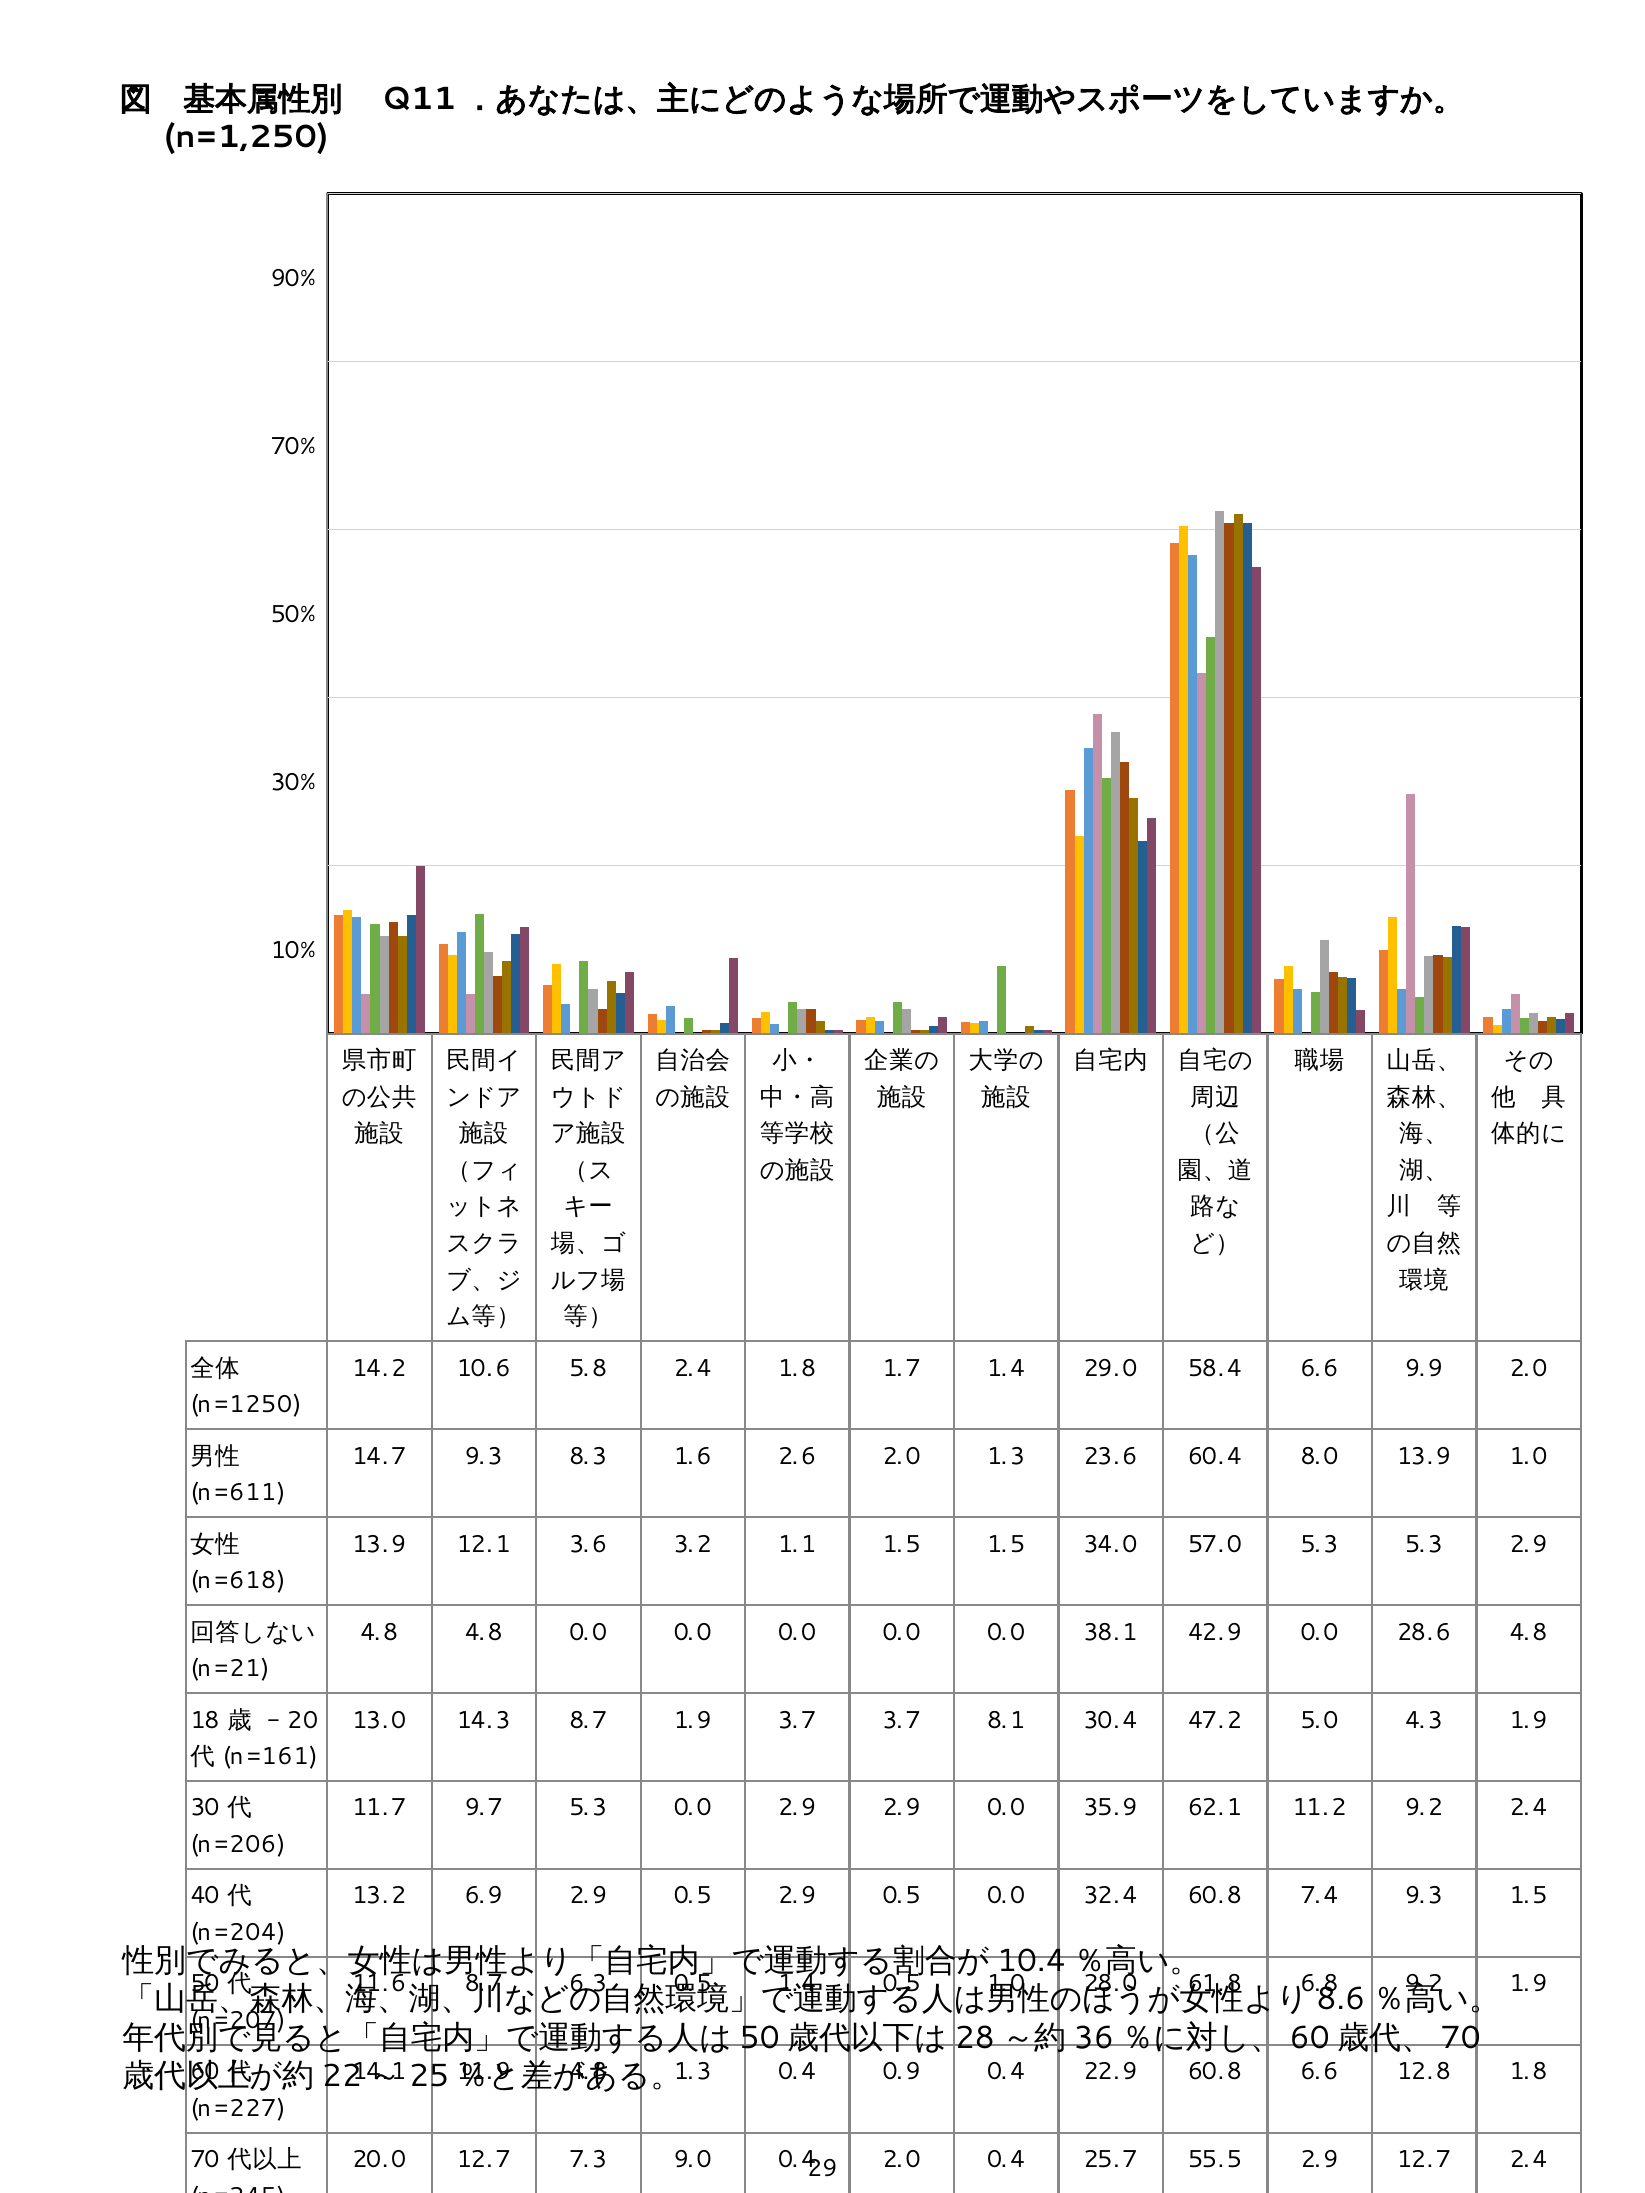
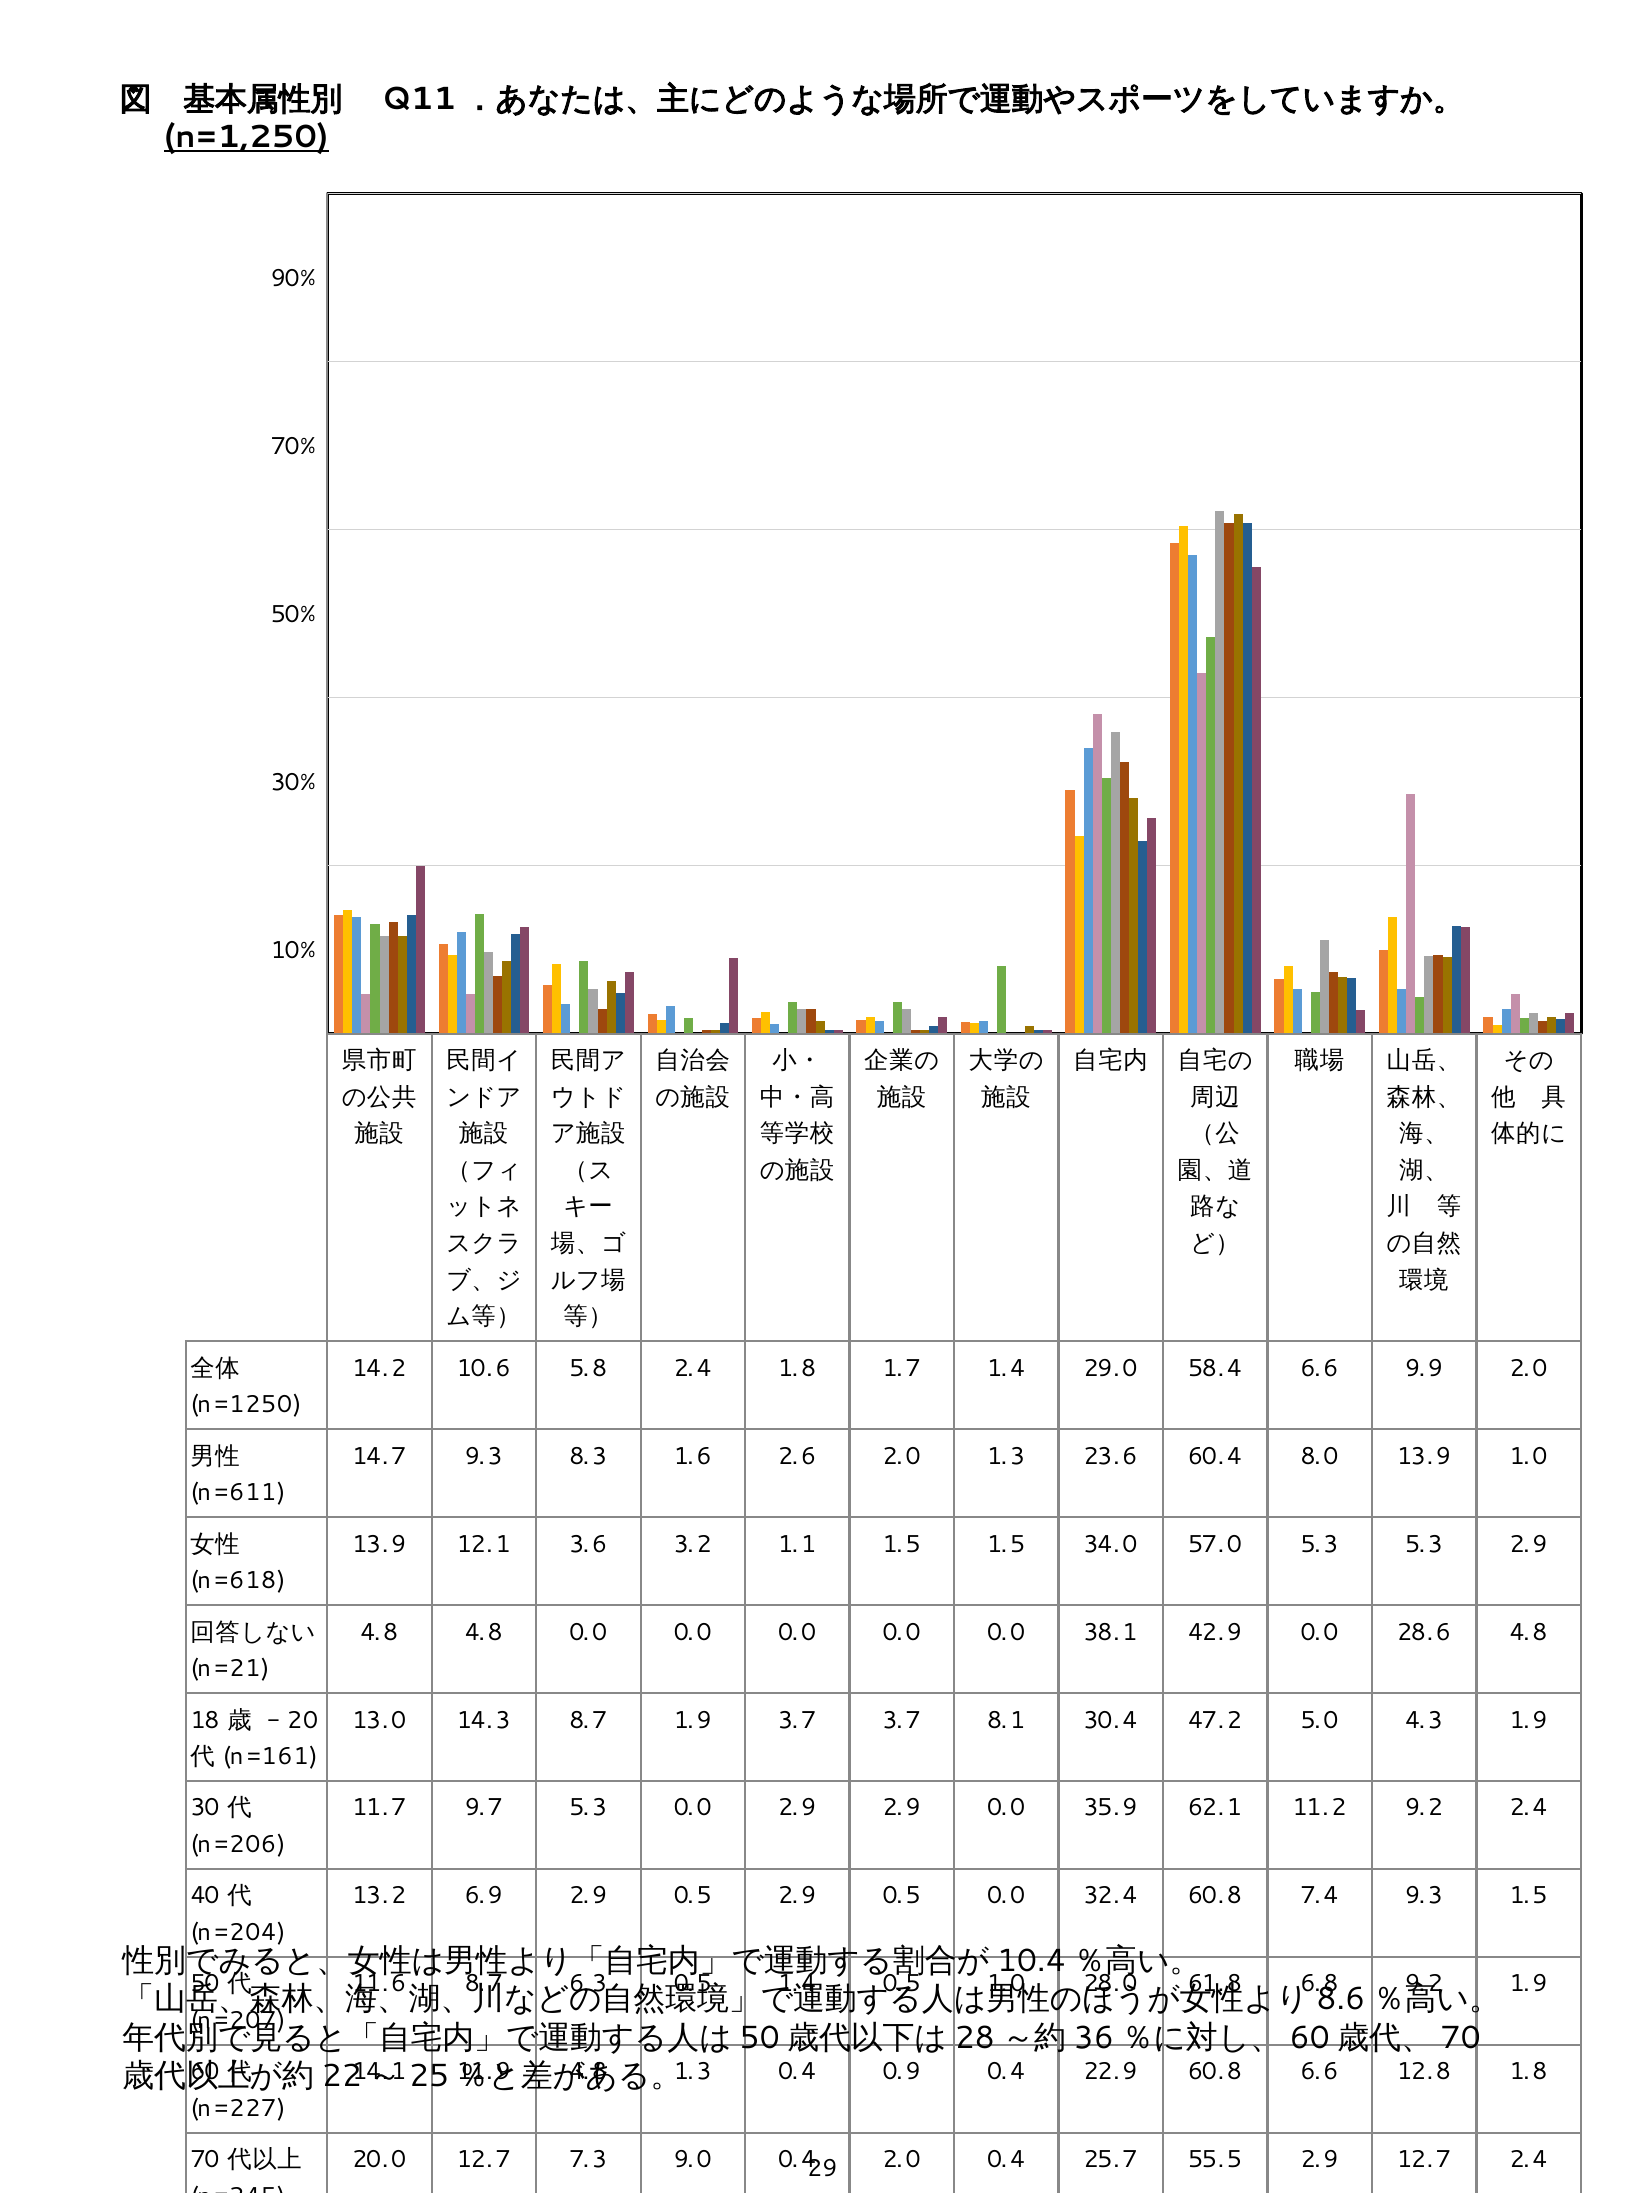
n=1,250 underline: none -> present
